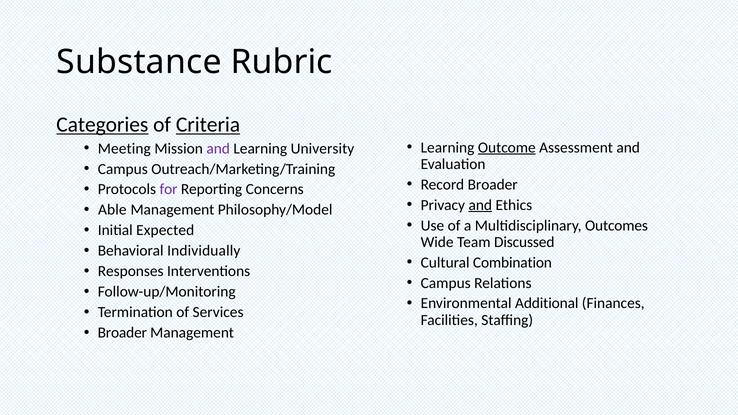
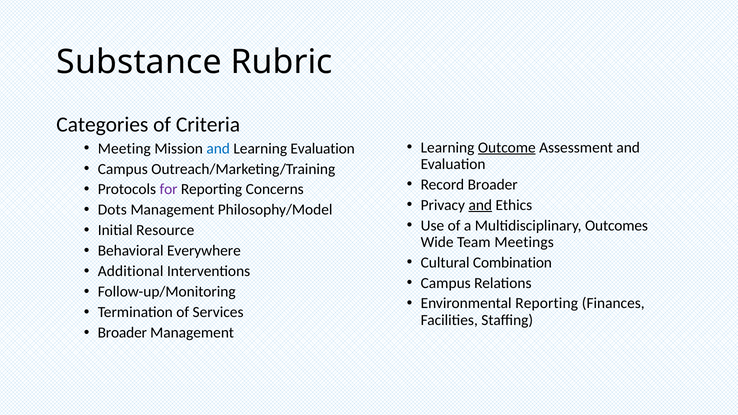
Categories underline: present -> none
Criteria underline: present -> none
and at (218, 149) colour: purple -> blue
Learning University: University -> Evaluation
Able: Able -> Dots
Expected: Expected -> Resource
Discussed: Discussed -> Meetings
Individually: Individually -> Everywhere
Responses: Responses -> Additional
Environmental Additional: Additional -> Reporting
